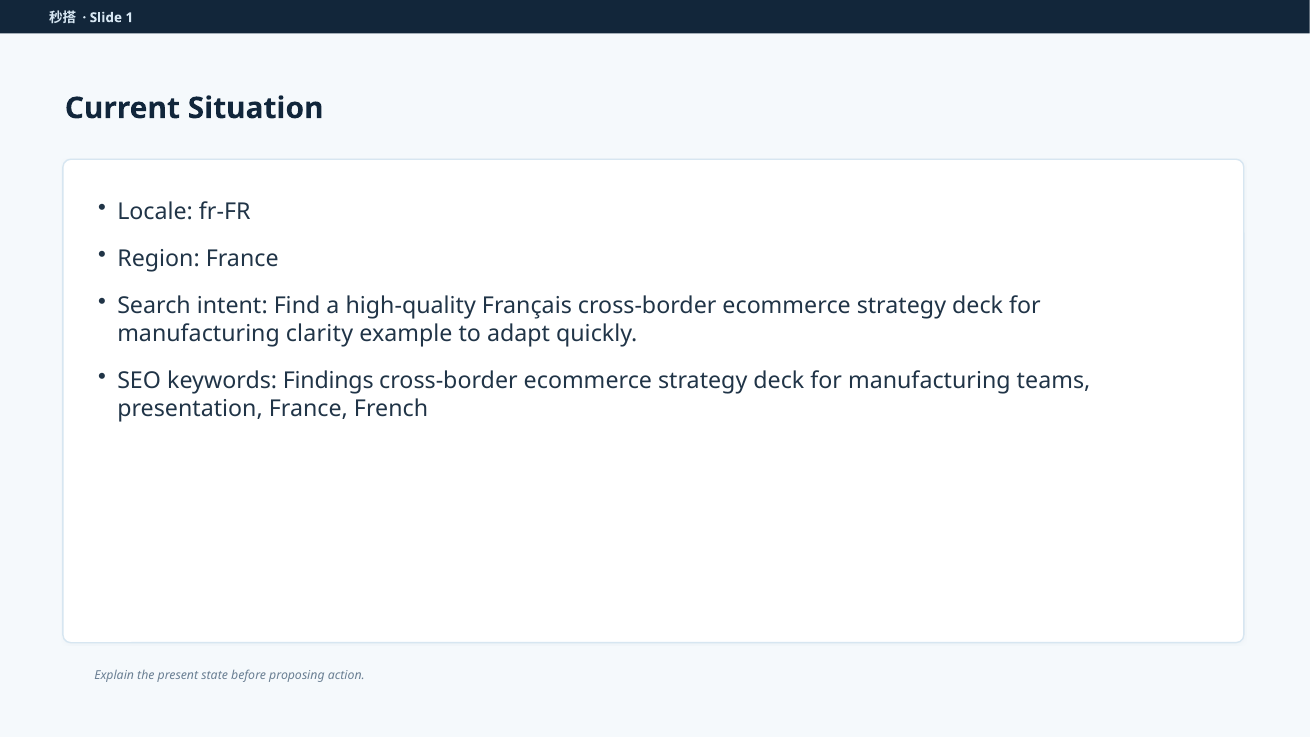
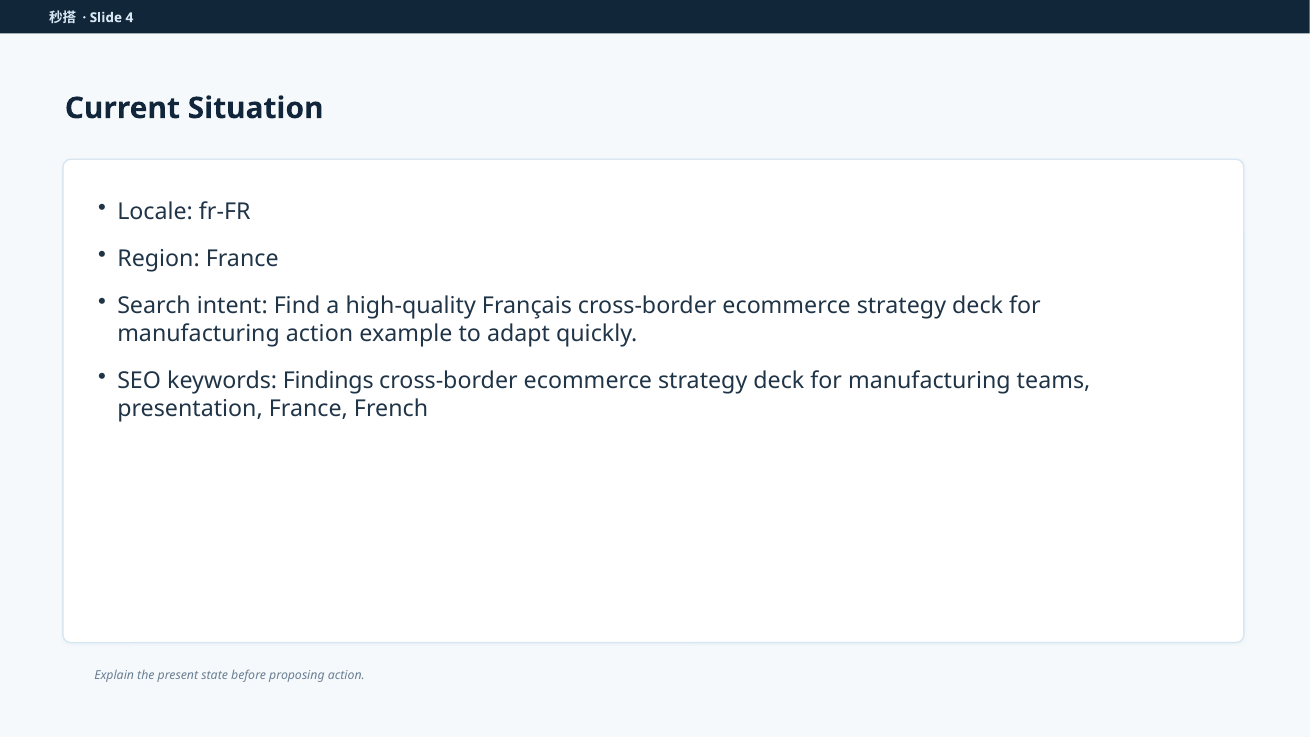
1: 1 -> 4
manufacturing clarity: clarity -> action
